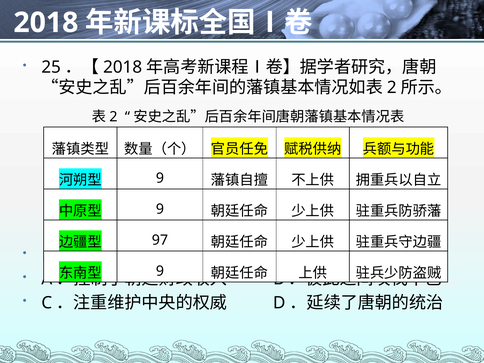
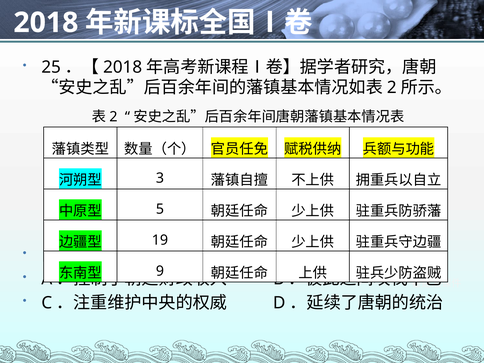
9 at (160, 178): 9 -> 3
9 at (160, 209): 9 -> 5
97: 97 -> 19
